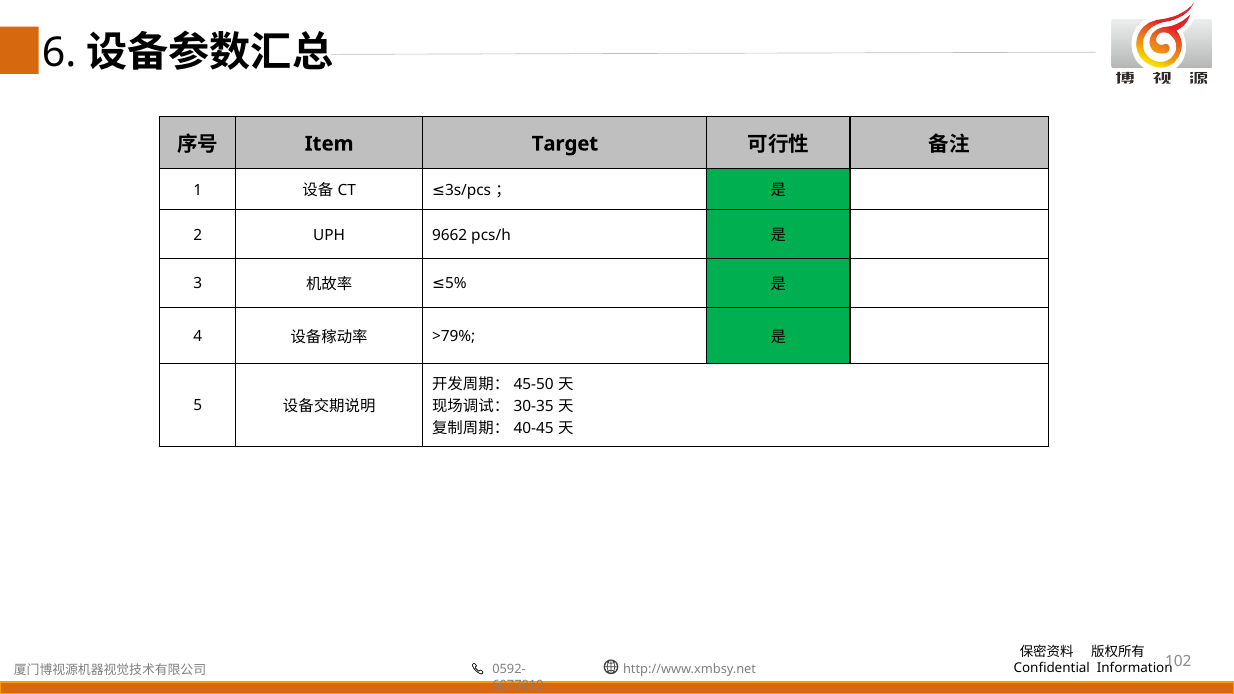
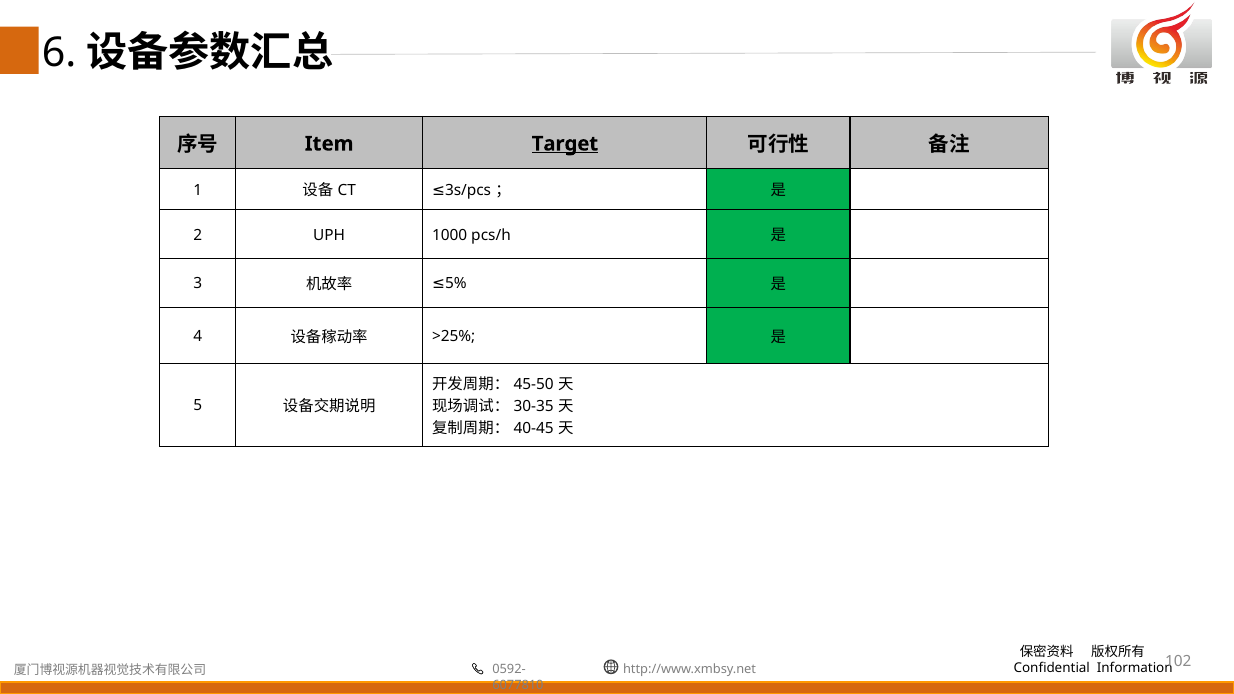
Target underline: none -> present
9662: 9662 -> 1000
>79%: >79% -> >25%
